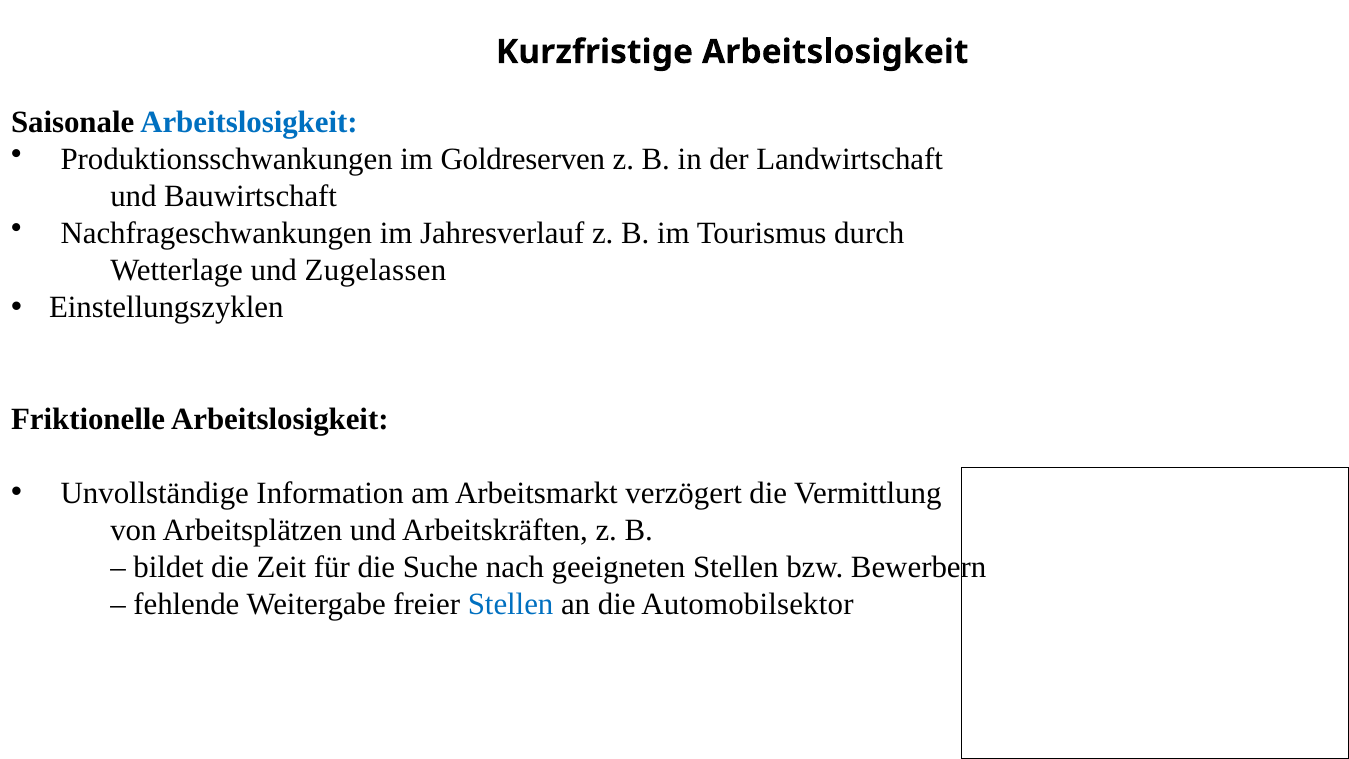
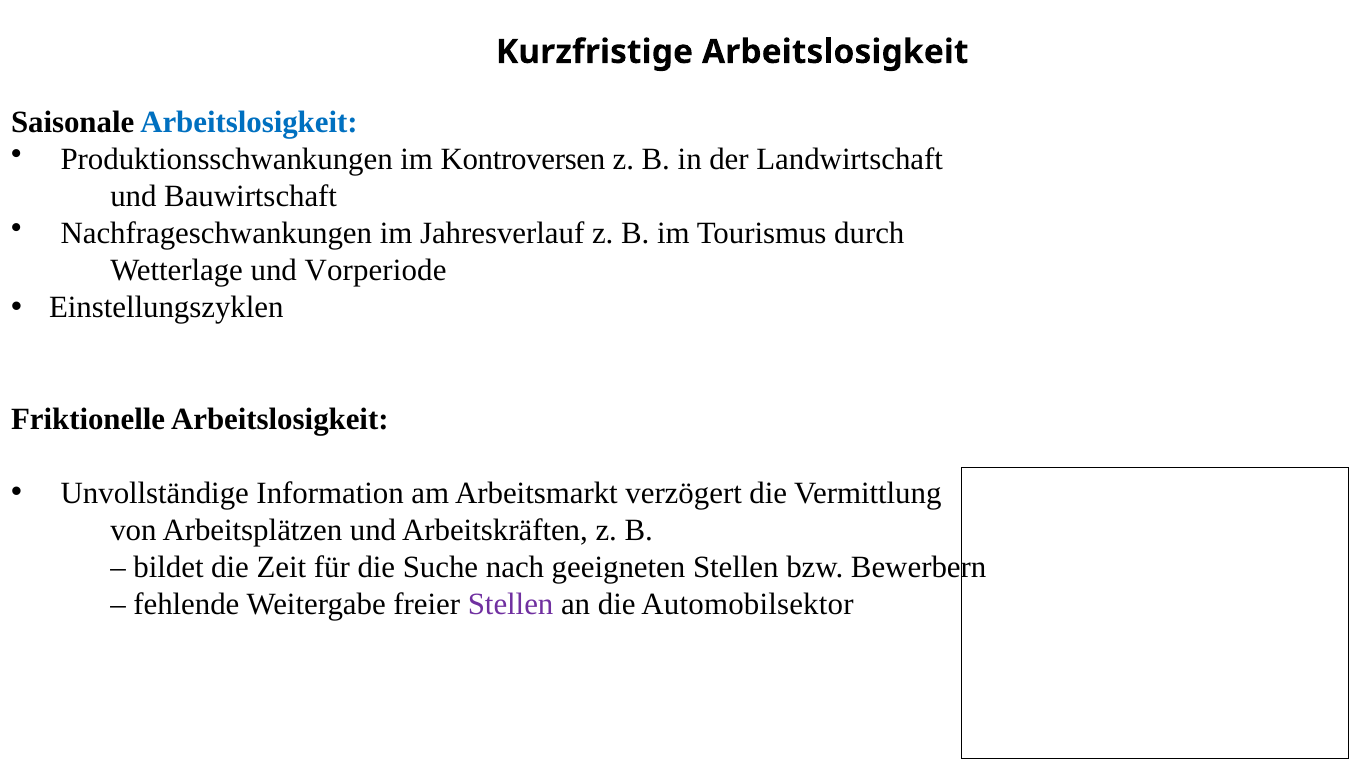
Goldreserven: Goldreserven -> Kontroversen
Zugelassen: Zugelassen -> Vorperiode
Stellen at (511, 604) colour: blue -> purple
